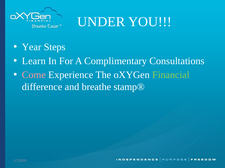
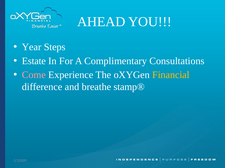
UNDER: UNDER -> AHEAD
Learn: Learn -> Estate
Financial colour: light green -> yellow
